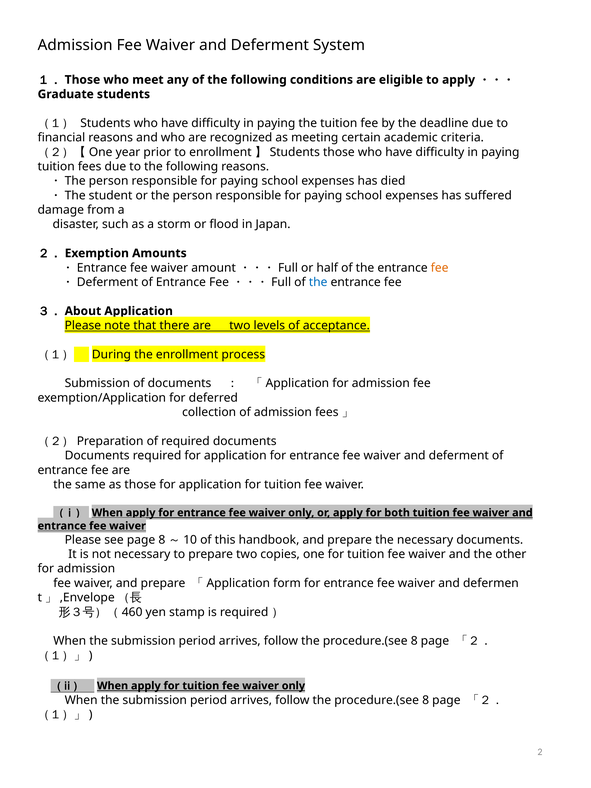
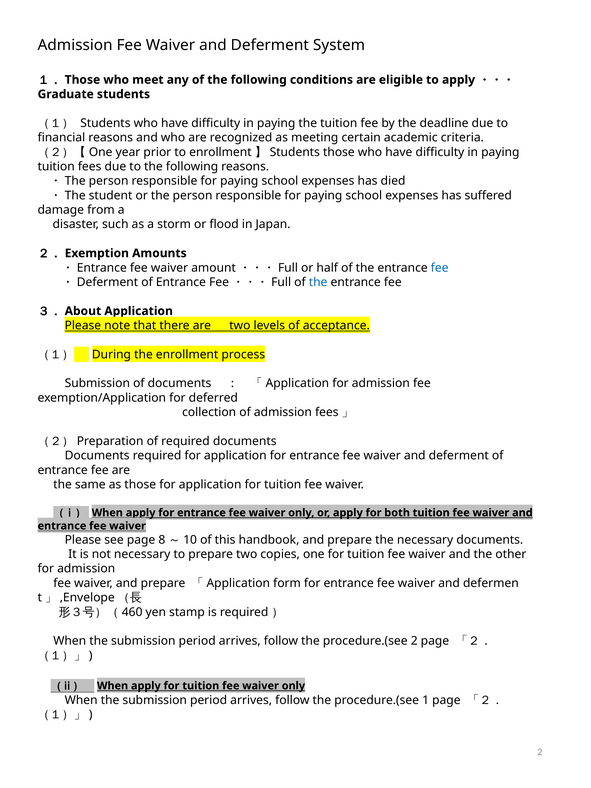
fee at (440, 268) colour: orange -> blue
8 at (414, 641): 8 -> 2
8 at (426, 700): 8 -> 1
